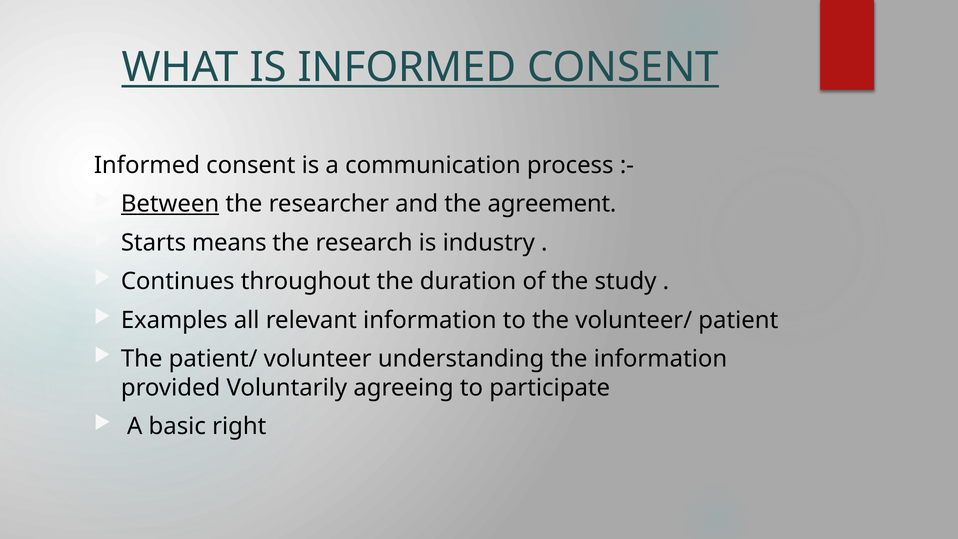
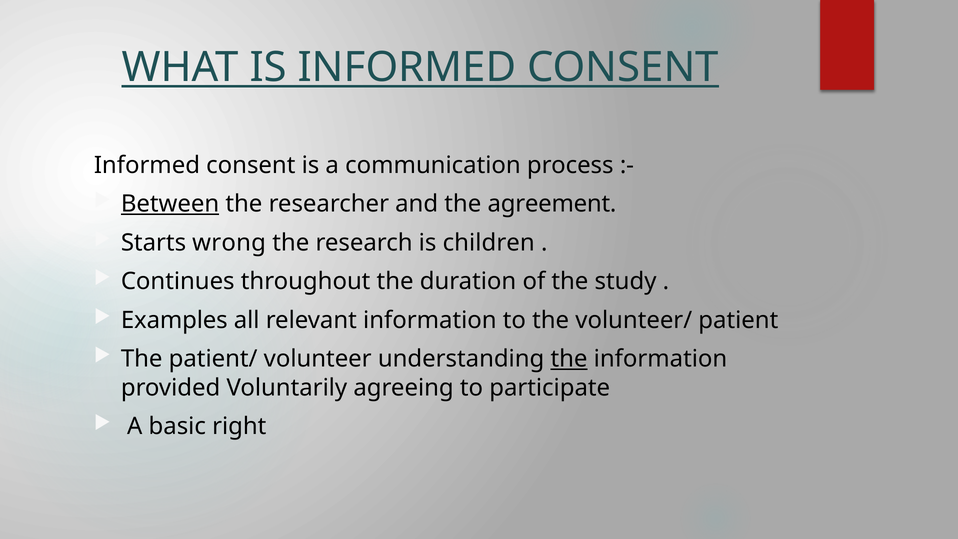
means: means -> wrong
industry: industry -> children
the at (569, 359) underline: none -> present
